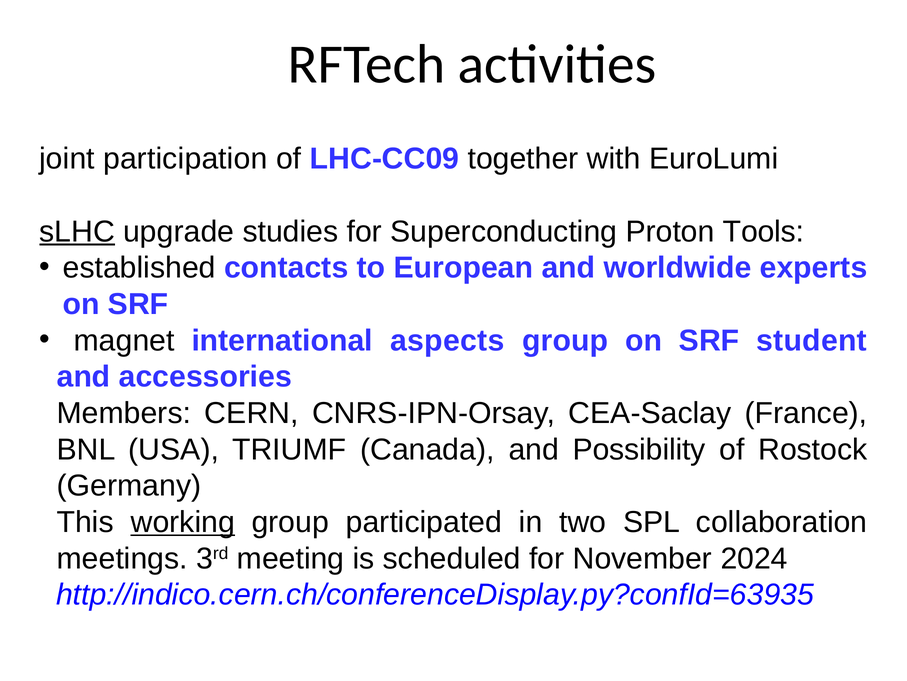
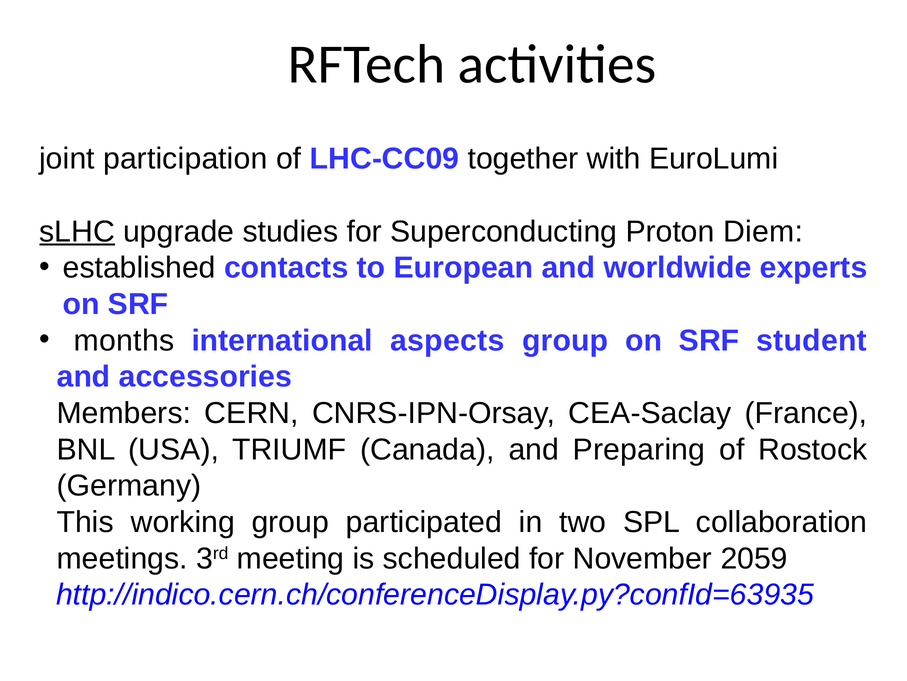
Tools: Tools -> Diem
magnet: magnet -> months
Possibility: Possibility -> Preparing
working underline: present -> none
2024: 2024 -> 2059
